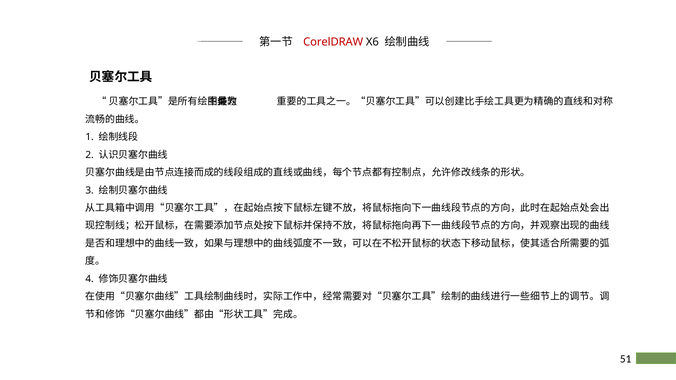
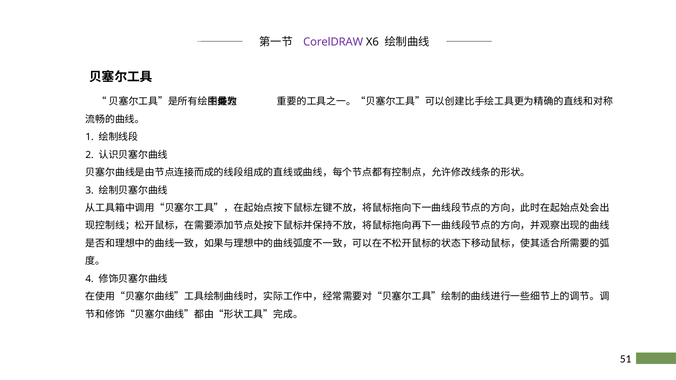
CorelDRAW colour: red -> purple
